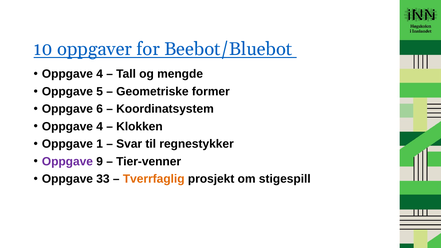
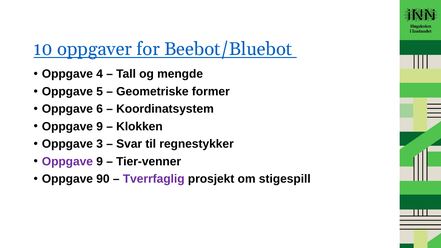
4 at (100, 127): 4 -> 9
1: 1 -> 3
33: 33 -> 90
Tverrfaglig colour: orange -> purple
